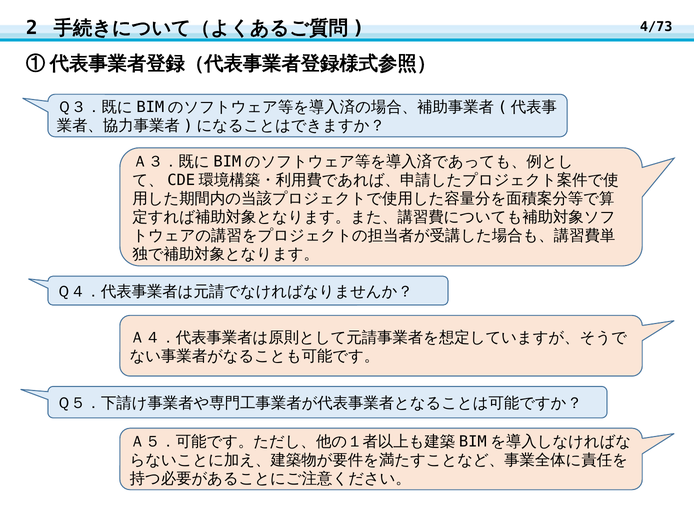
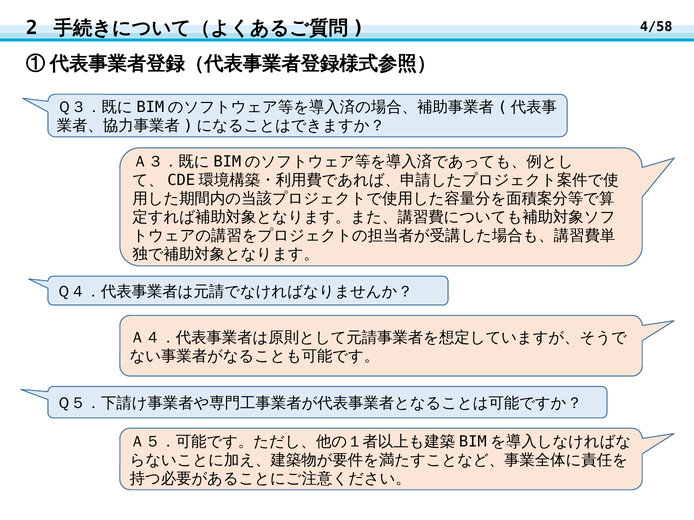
4/73: 4/73 -> 4/58
